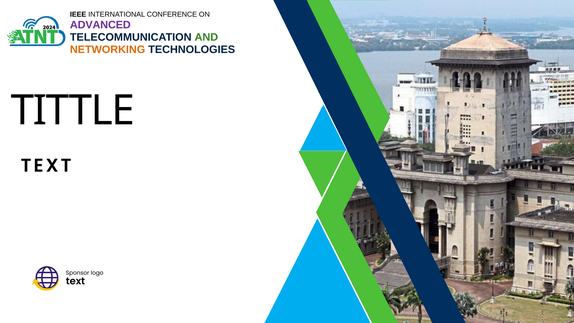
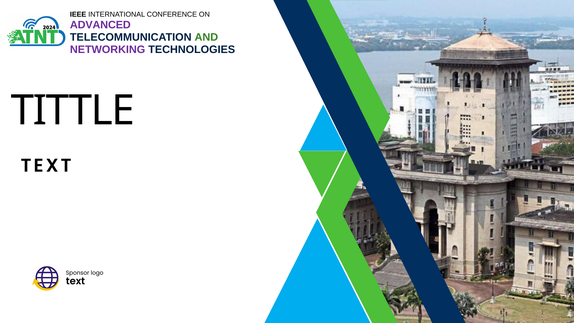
NETWORKING colour: orange -> purple
